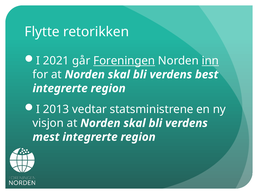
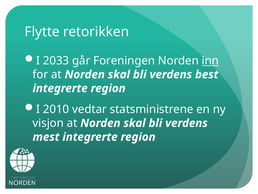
2021: 2021 -> 2033
Foreningen underline: present -> none
2013: 2013 -> 2010
